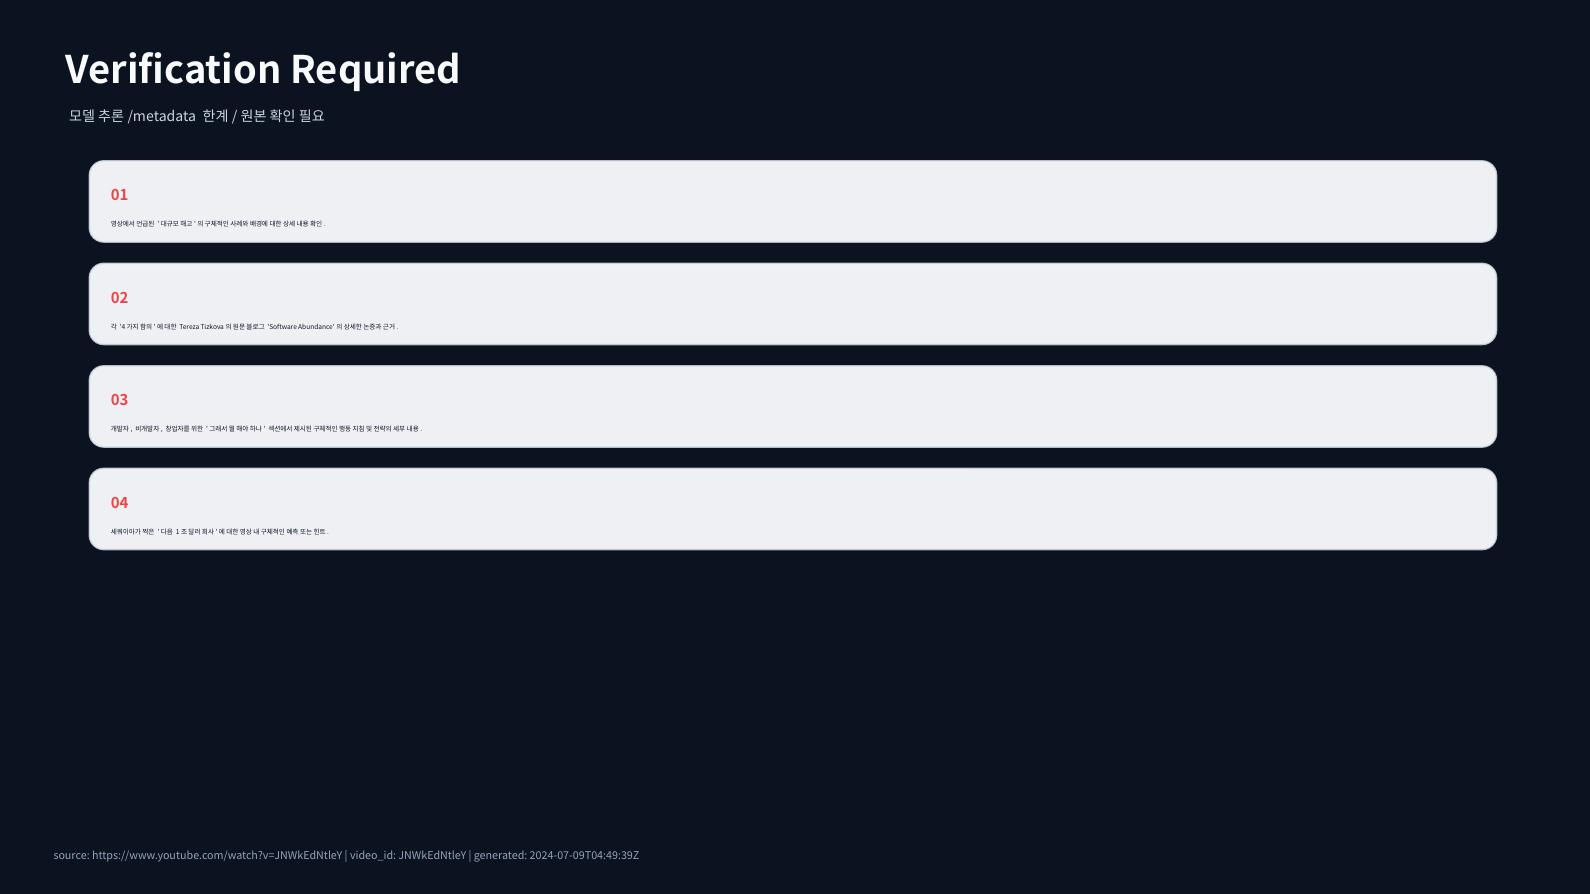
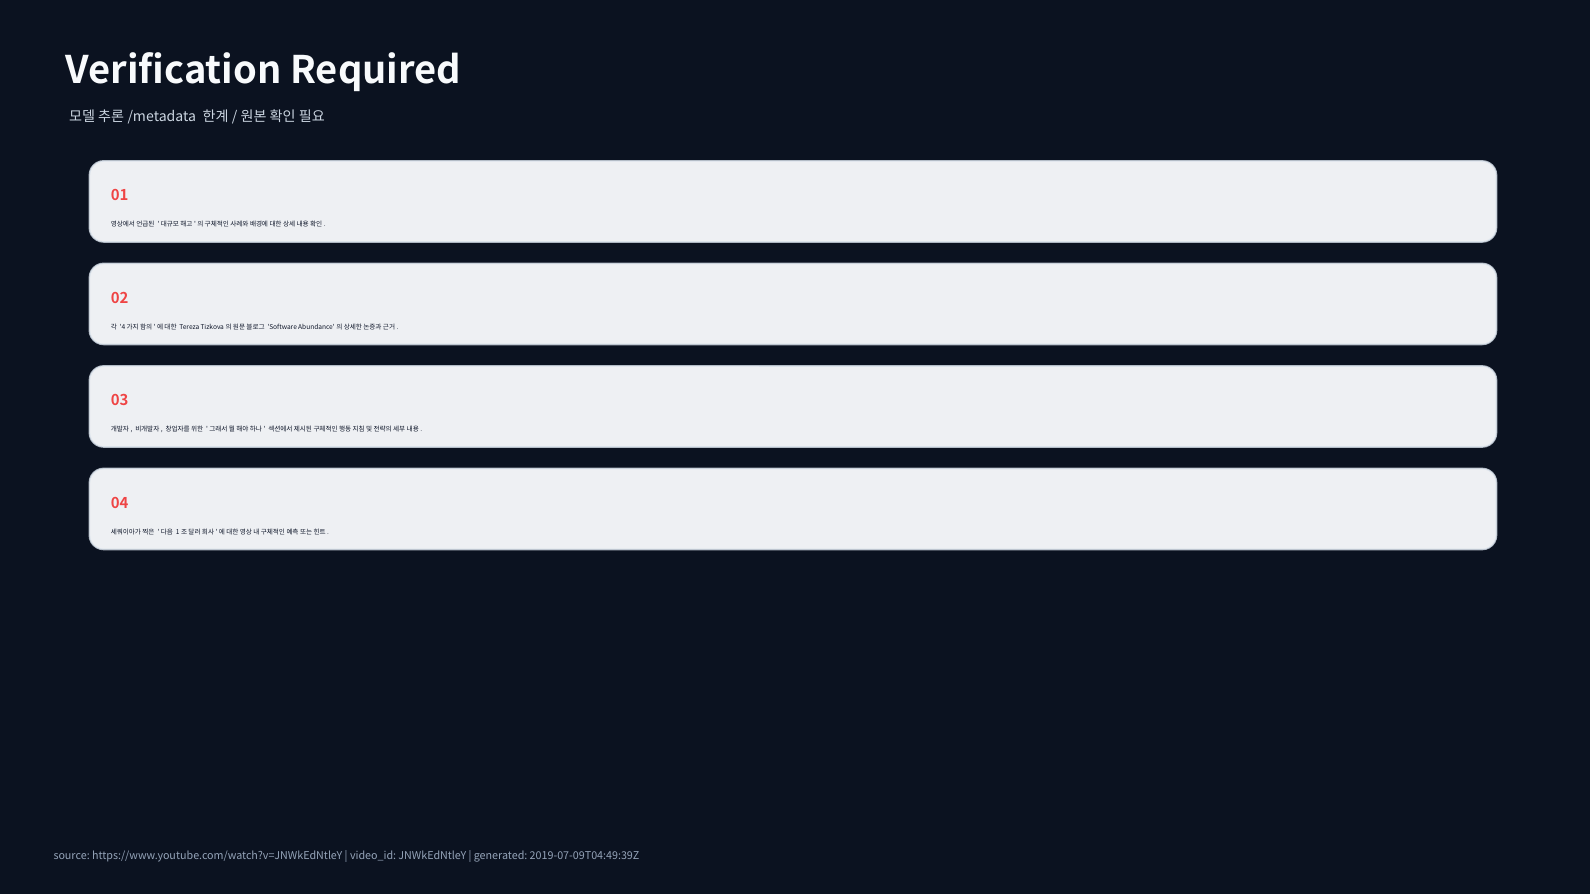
2024-07-09T04:49:39Z: 2024-07-09T04:49:39Z -> 2019-07-09T04:49:39Z
